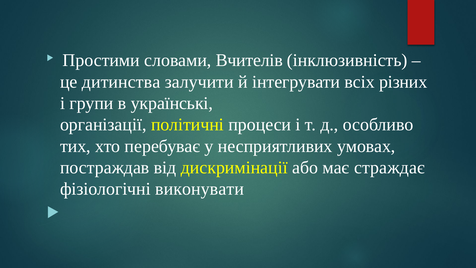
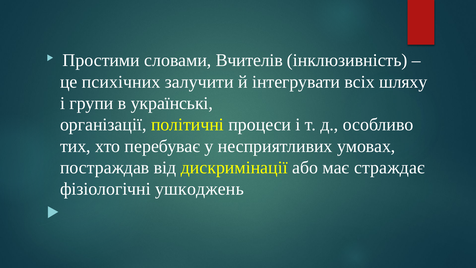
дитинства: дитинства -> психічних
різних: різних -> шляху
виконувати: виконувати -> ушкоджень
